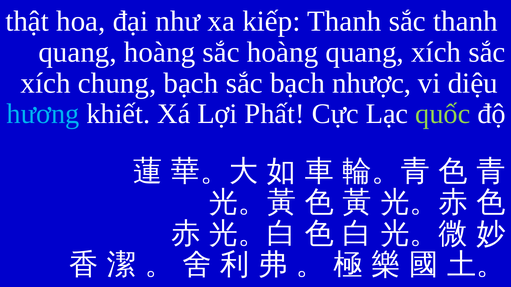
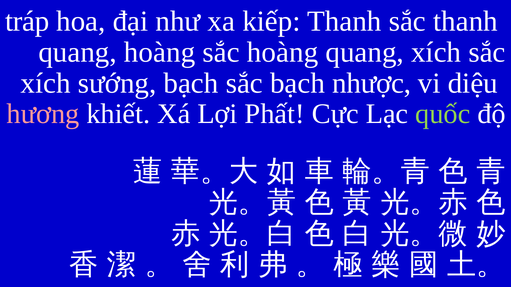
thật: thật -> tráp
chung: chung -> sướng
hương colour: light blue -> pink
